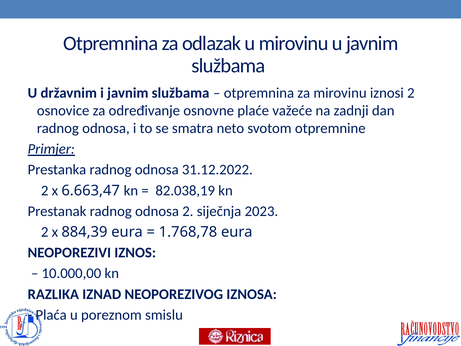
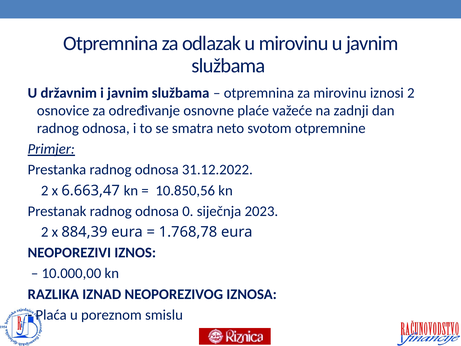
82.038,19: 82.038,19 -> 10.850,56
odnosa 2: 2 -> 0
